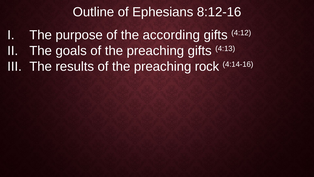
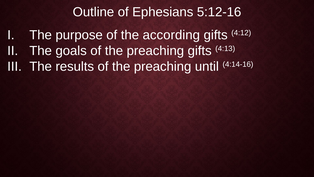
8:12-16: 8:12-16 -> 5:12-16
rock: rock -> until
